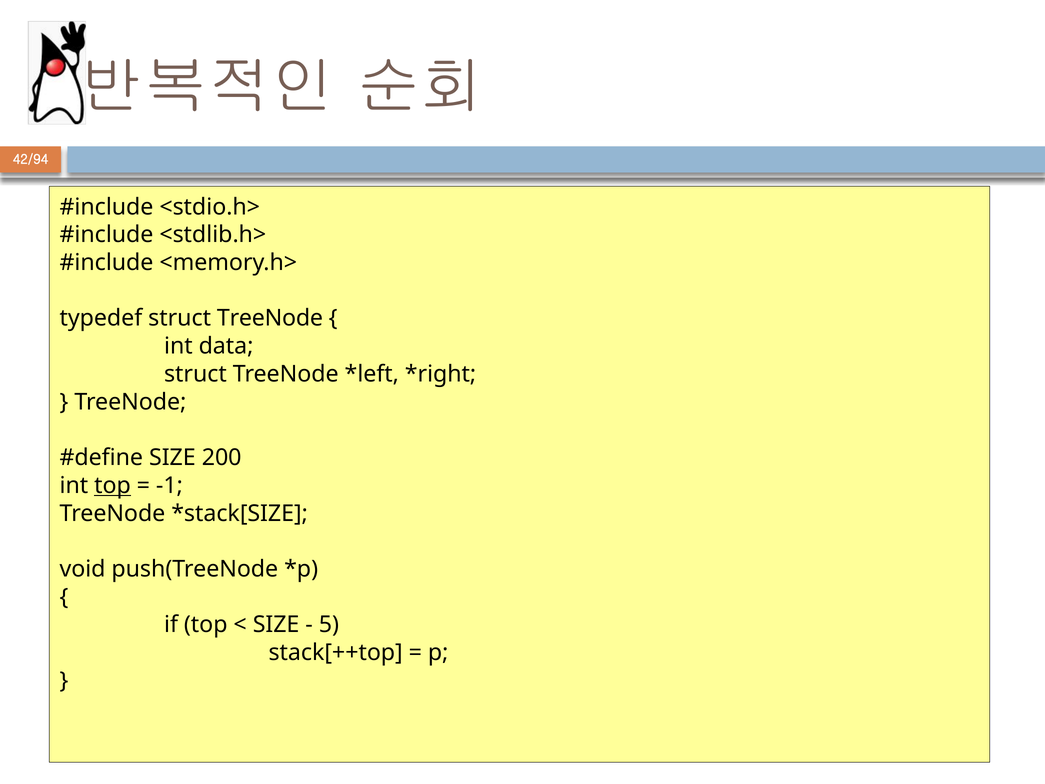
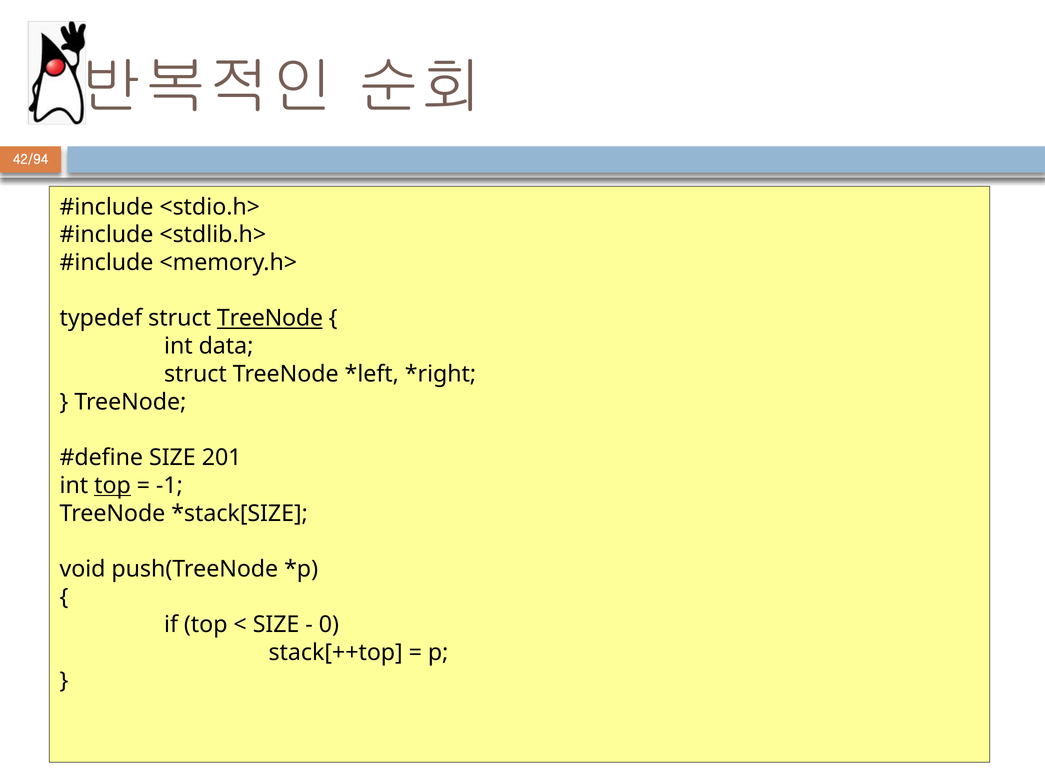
TreeNode at (270, 318) underline: none -> present
200: 200 -> 201
5: 5 -> 0
